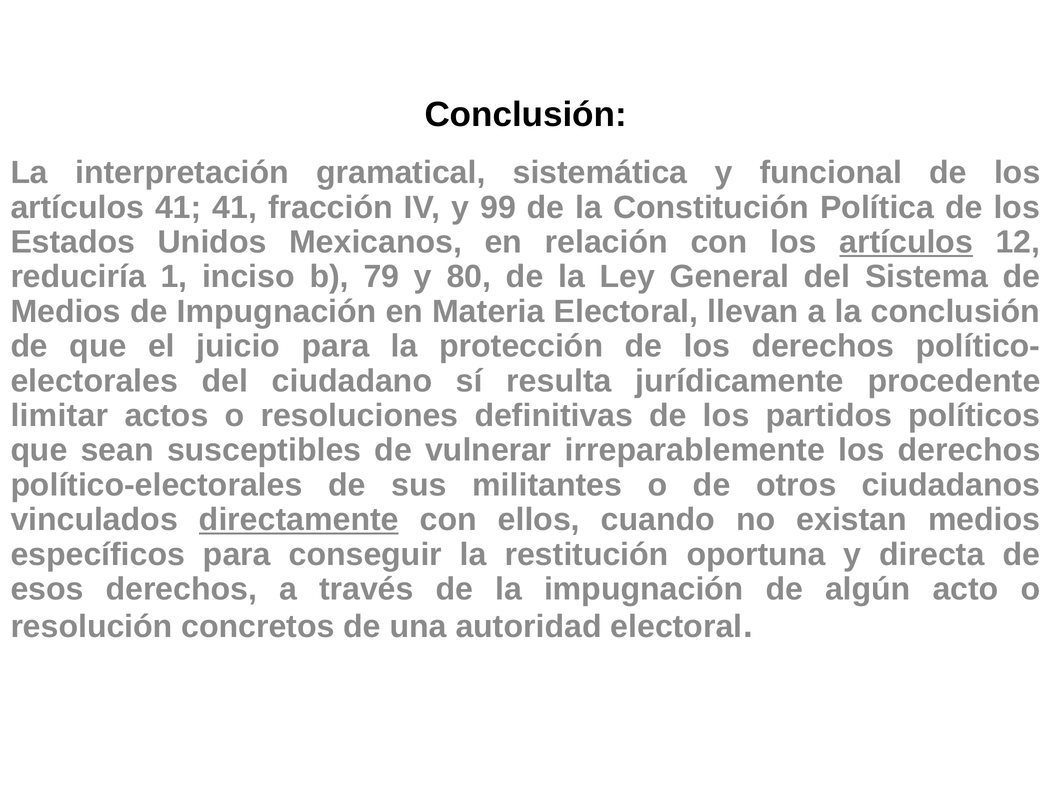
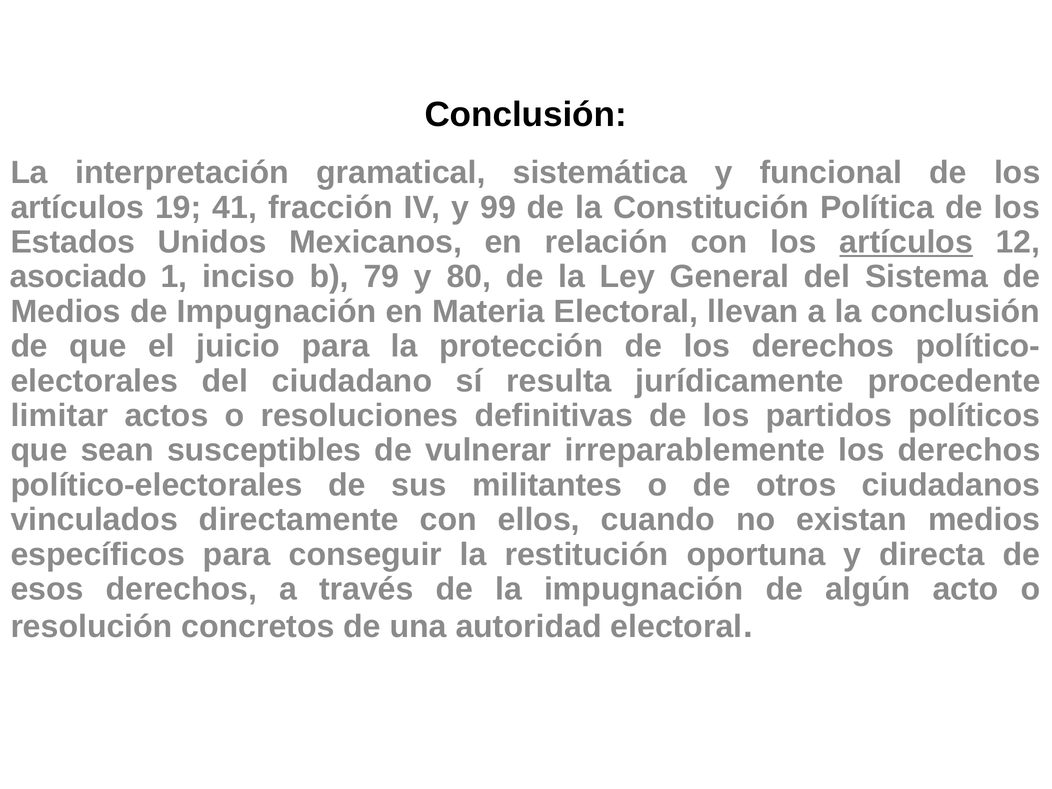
artículos 41: 41 -> 19
reduciría: reduciría -> asociado
directamente underline: present -> none
